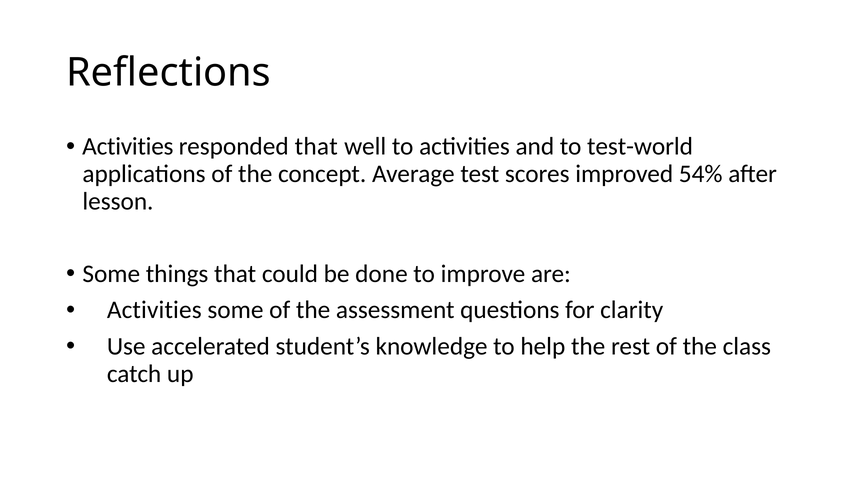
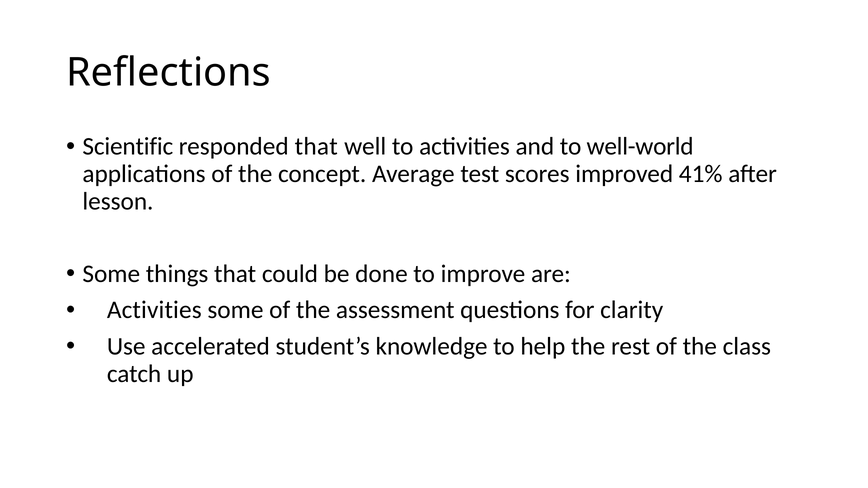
Activities at (128, 147): Activities -> Scientific
test-world: test-world -> well-world
54%: 54% -> 41%
